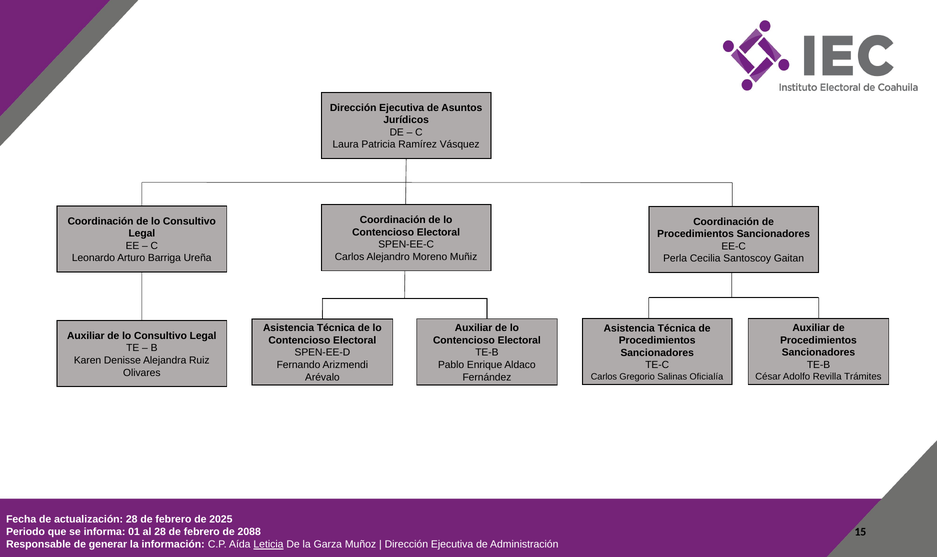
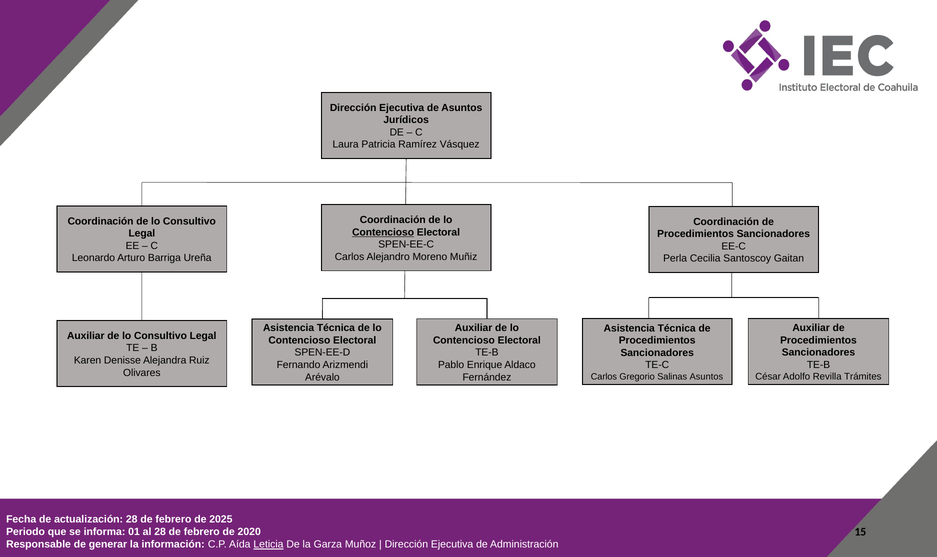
Contencioso at (383, 232) underline: none -> present
Salinas Oficialía: Oficialía -> Asuntos
2088: 2088 -> 2020
